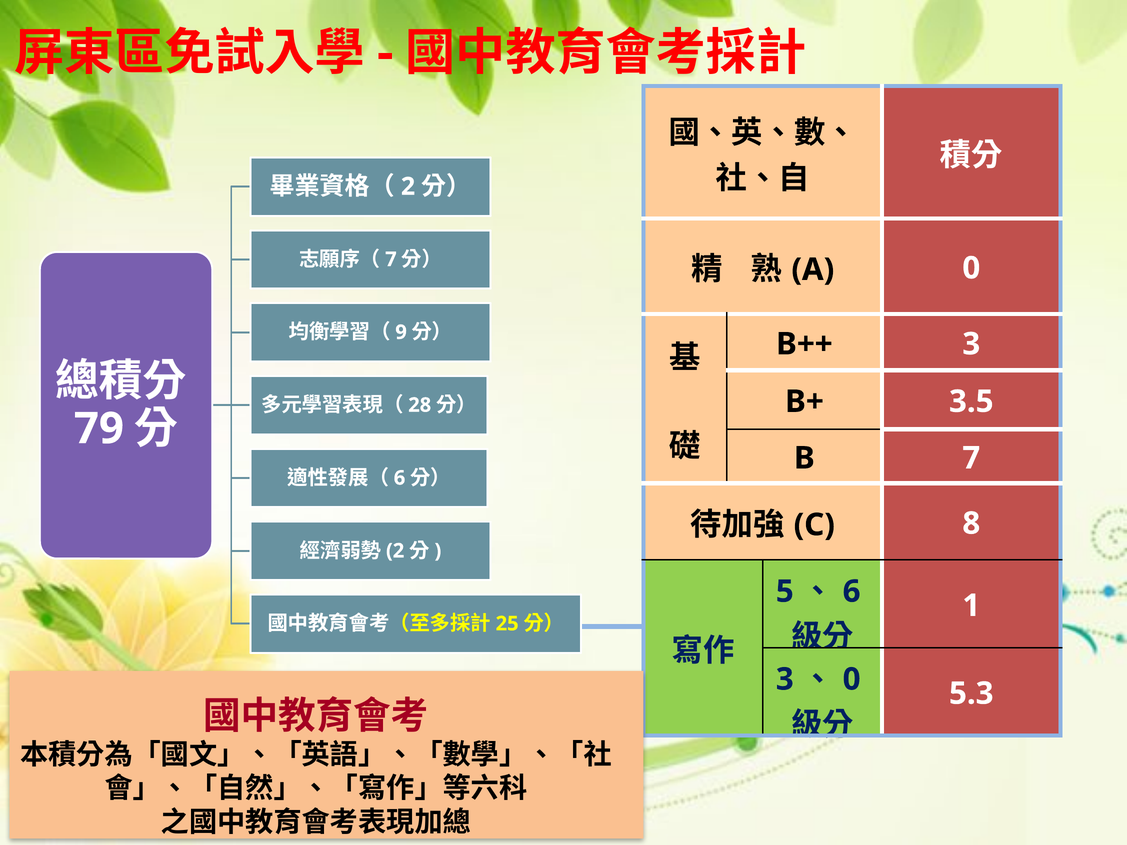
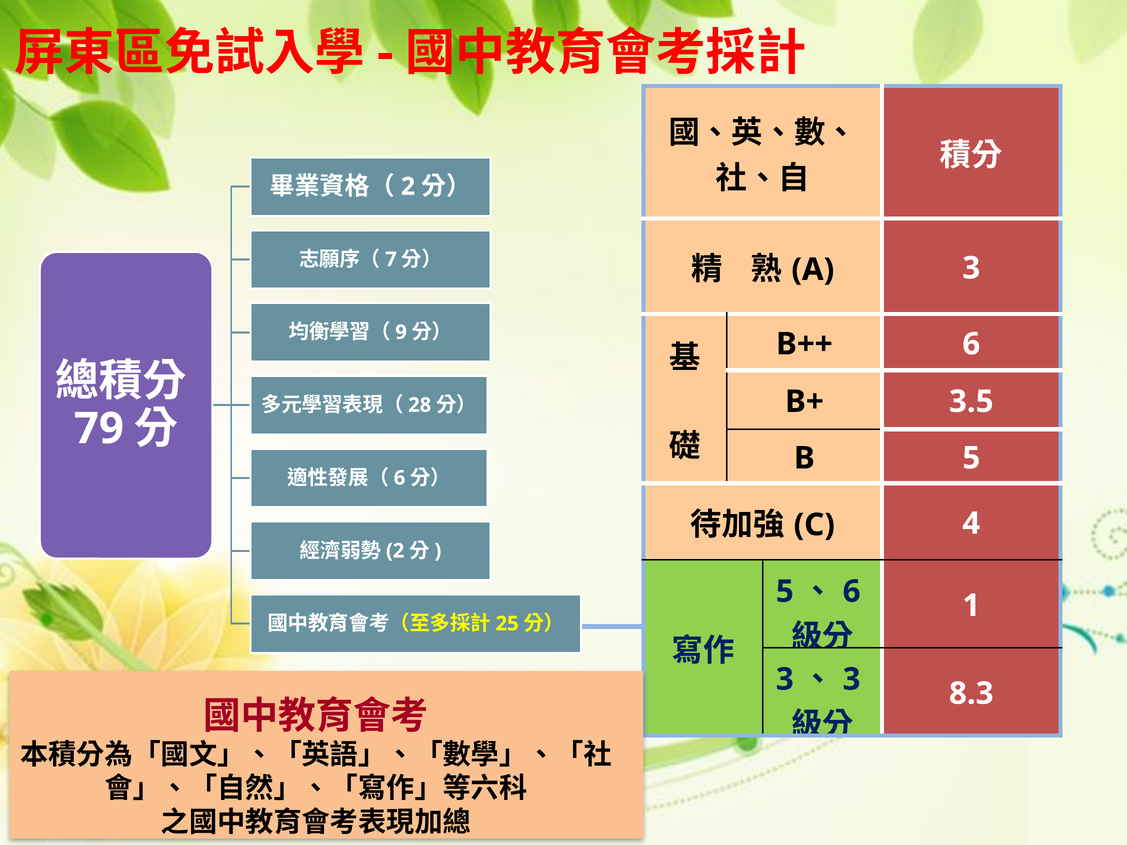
0 at (971, 268): 0 -> 3
B++ 3: 3 -> 6
B 7: 7 -> 5
8: 8 -> 4
0 at (852, 680): 0 -> 3
5.3: 5.3 -> 8.3
